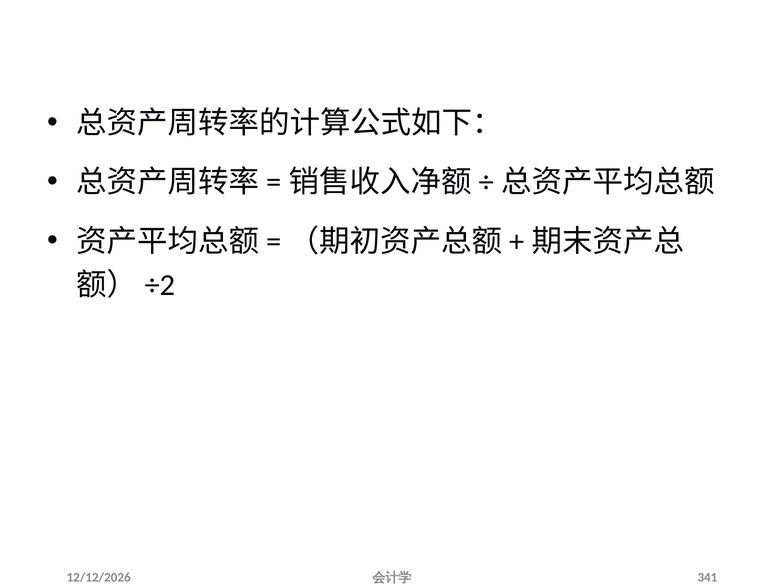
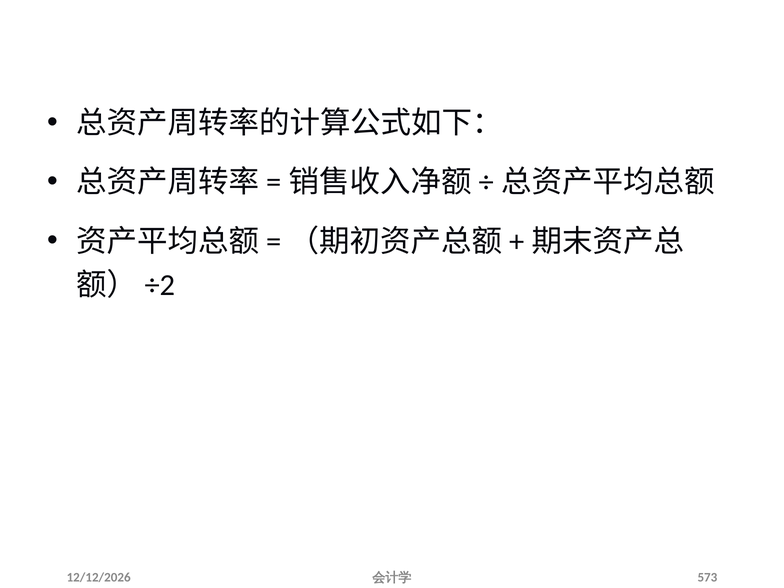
341: 341 -> 573
